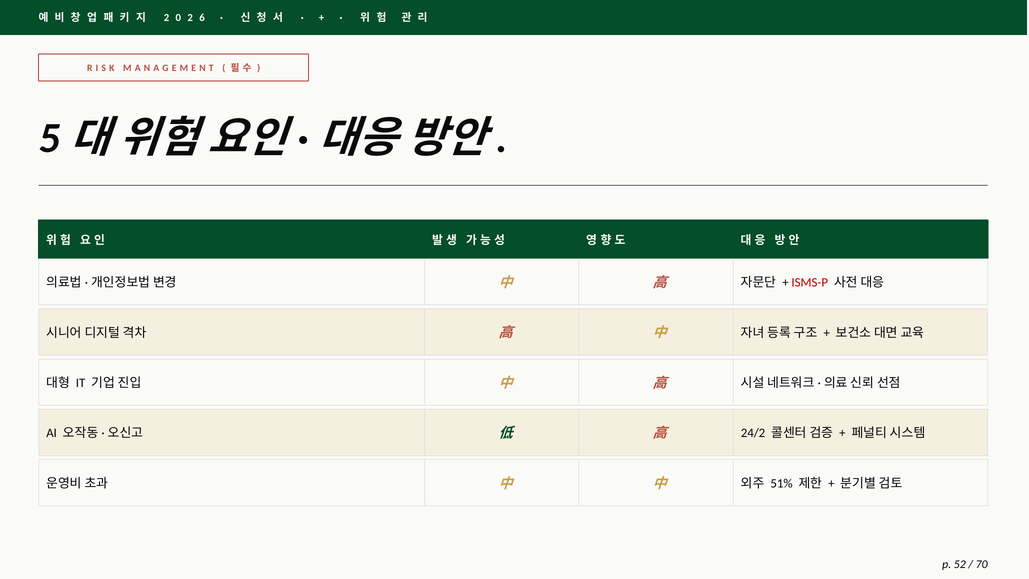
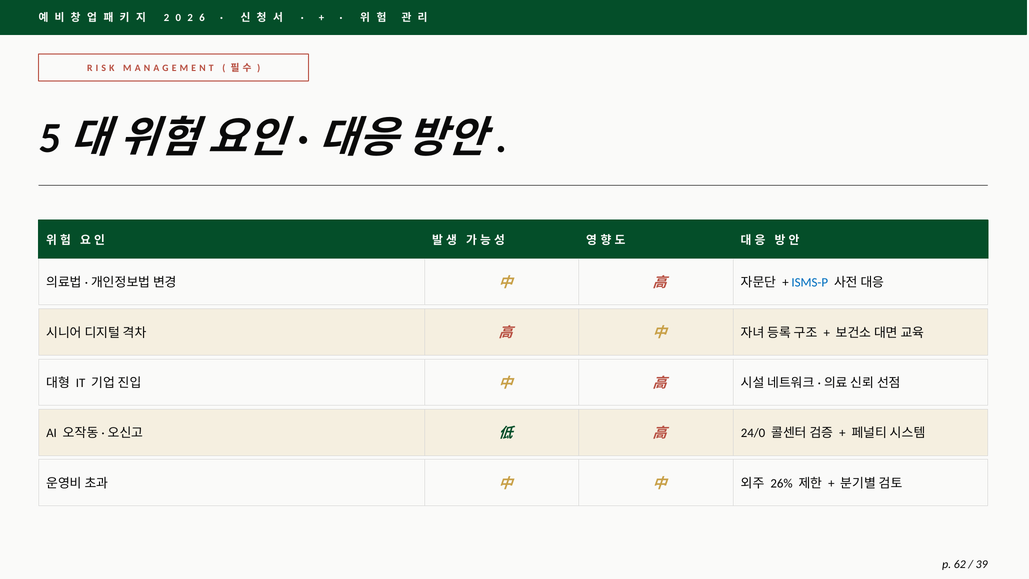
ISMS-P colour: red -> blue
24/2: 24/2 -> 24/0
51%: 51% -> 26%
52: 52 -> 62
70: 70 -> 39
